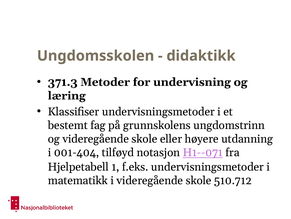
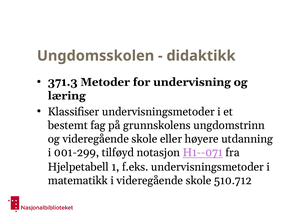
001-404: 001-404 -> 001-299
